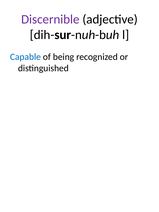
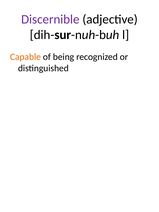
Capable colour: blue -> orange
